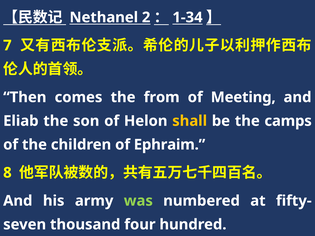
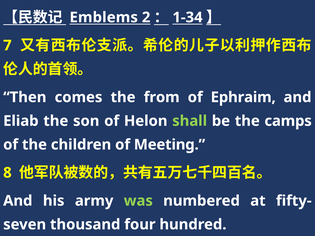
Nethanel: Nethanel -> Emblems
Meeting: Meeting -> Ephraim
shall colour: yellow -> light green
Ephraim: Ephraim -> Meeting
